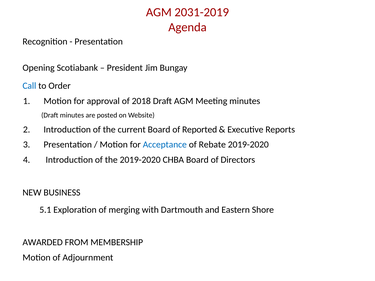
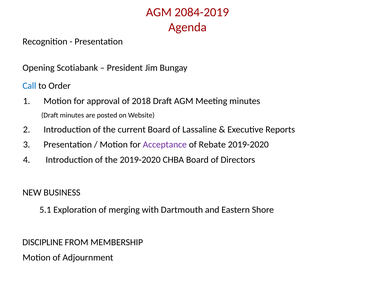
2031-2019: 2031-2019 -> 2084-2019
Reported: Reported -> Lassaline
Acceptance colour: blue -> purple
AWARDED: AWARDED -> DISCIPLINE
